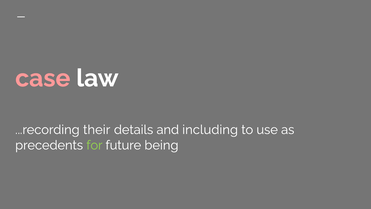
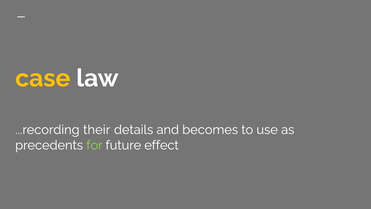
case colour: pink -> yellow
including: including -> becomes
being: being -> effect
